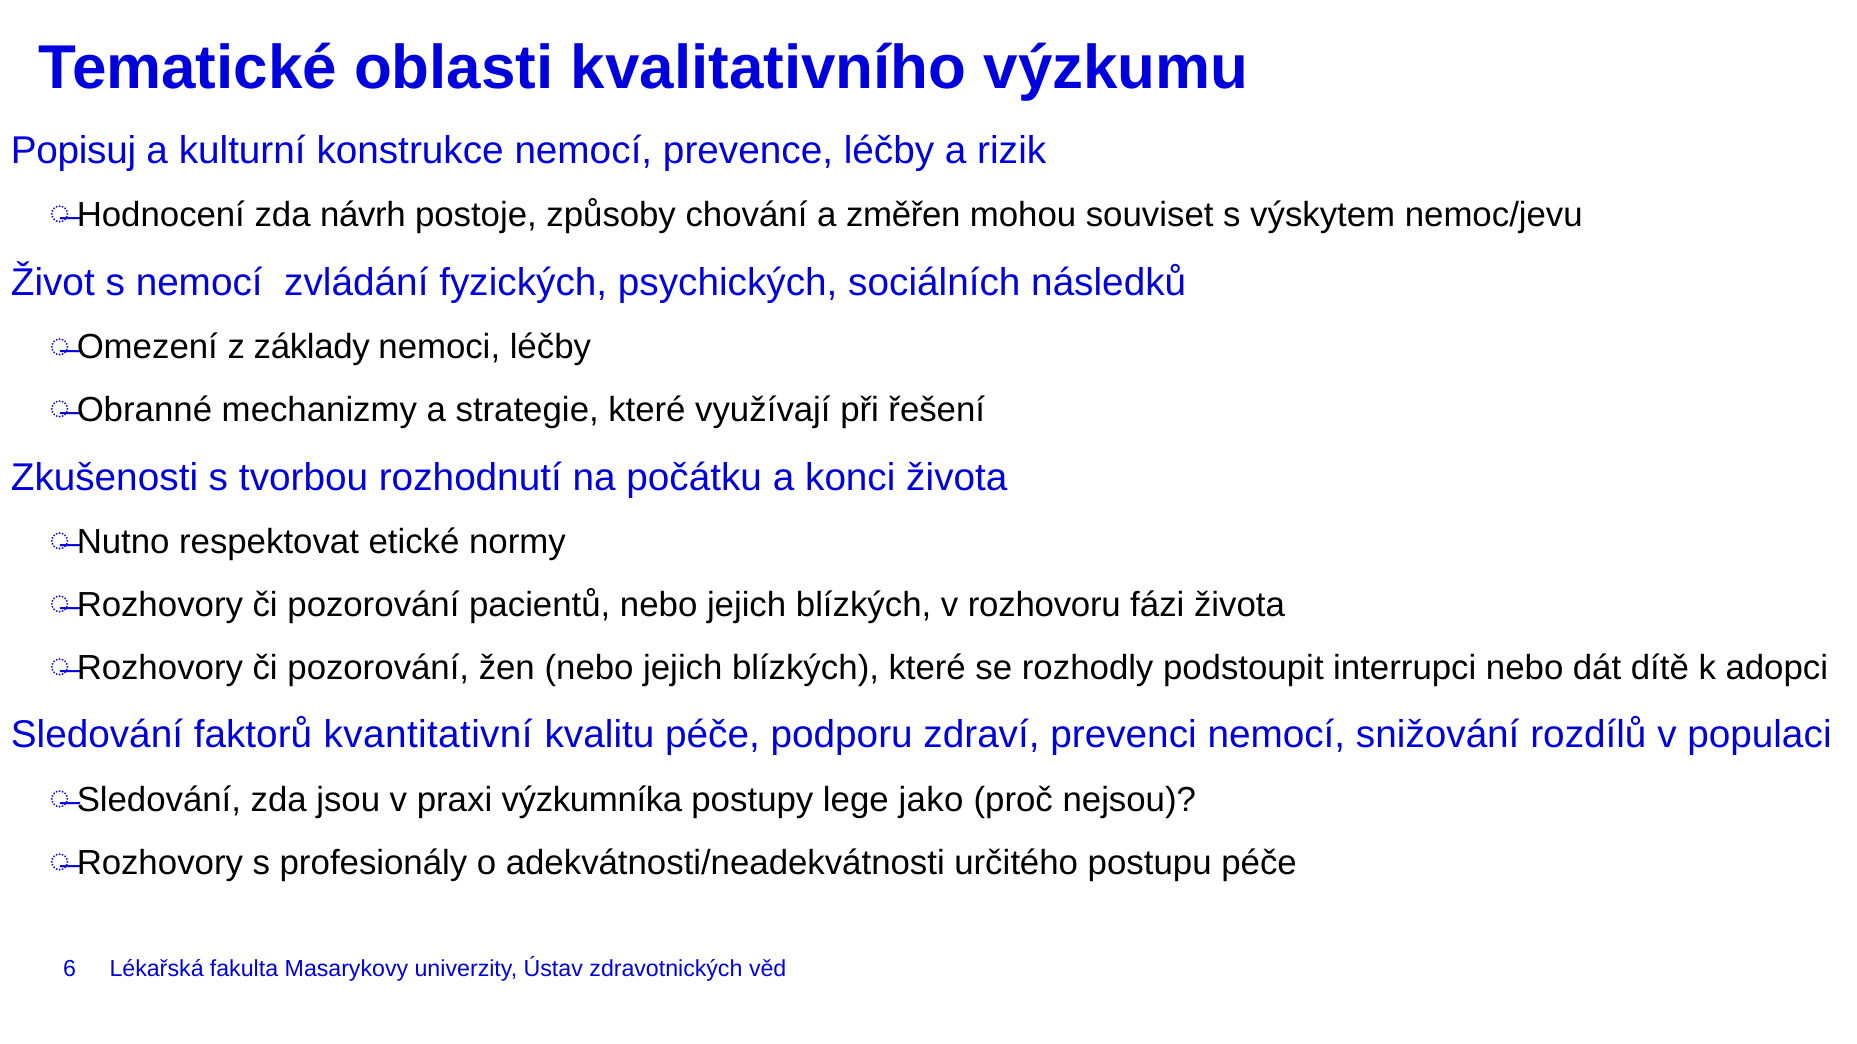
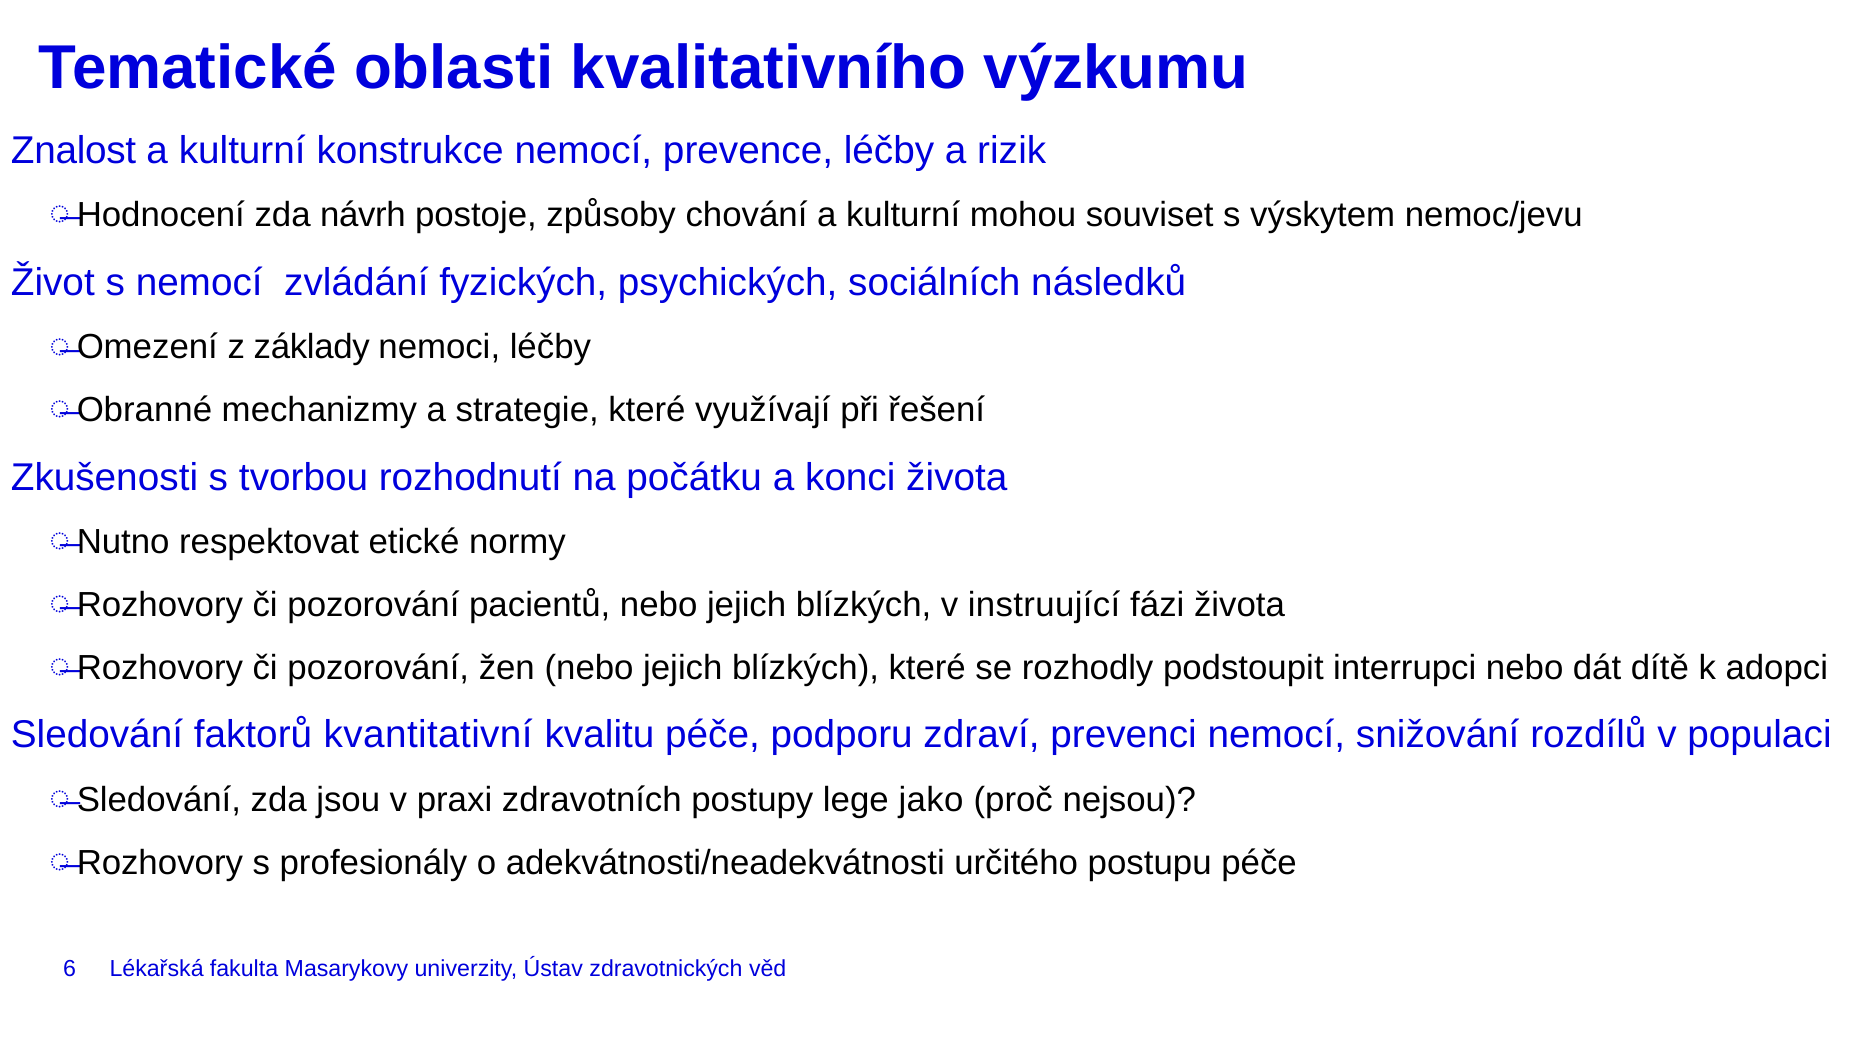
Popisuj: Popisuj -> Znalost
chování a změřen: změřen -> kulturní
rozhovoru: rozhovoru -> instruující
výzkumníka: výzkumníka -> zdravotních
